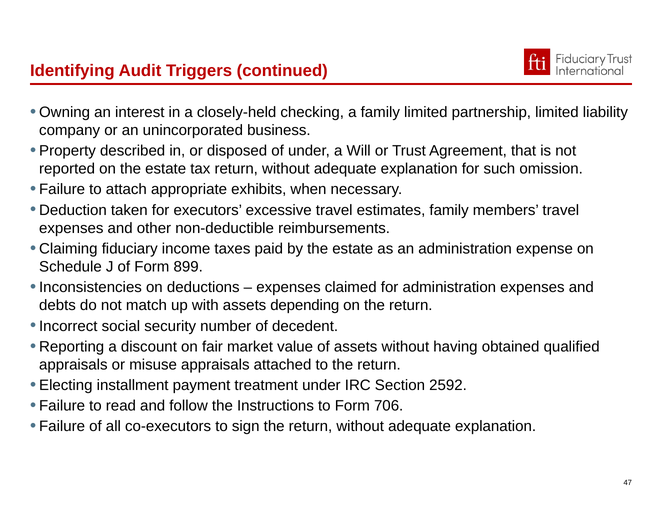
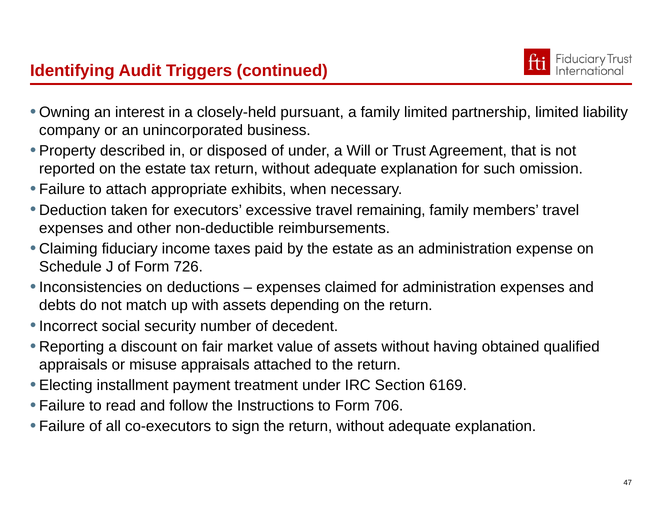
checking: checking -> pursuant
estimates: estimates -> remaining
899: 899 -> 726
2592: 2592 -> 6169
